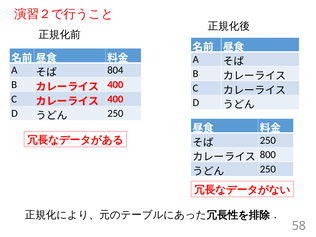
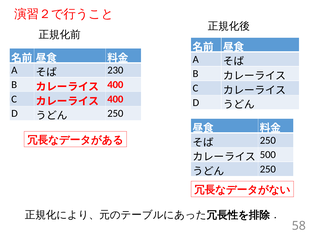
804: 804 -> 230
800: 800 -> 500
